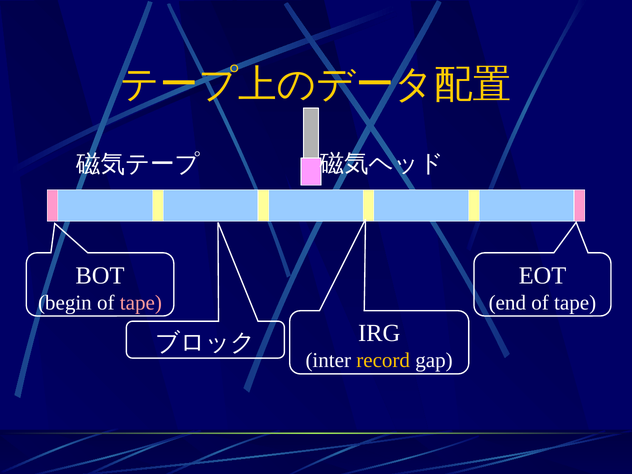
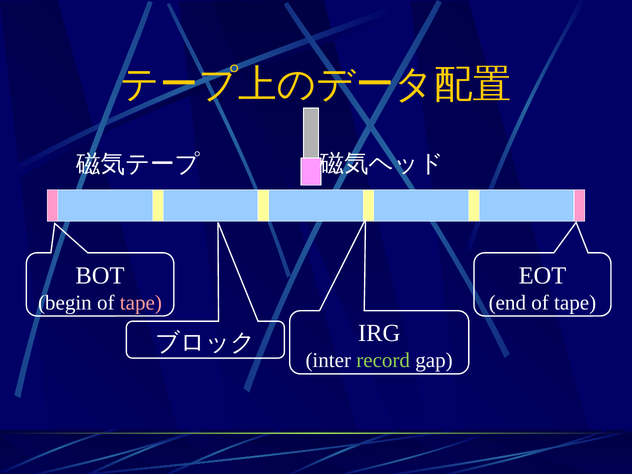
record colour: yellow -> light green
